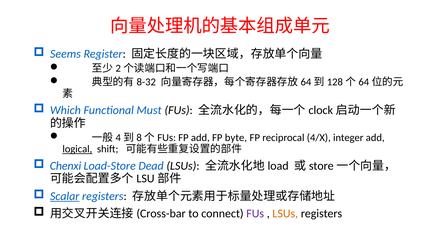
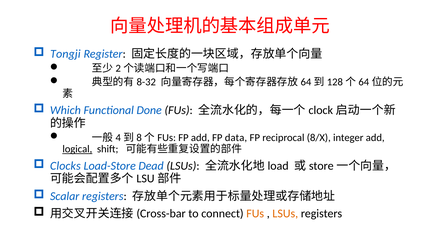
Seems: Seems -> Tongji
Must: Must -> Done
byte: byte -> data
4/X: 4/X -> 8/X
Chenxi: Chenxi -> Clocks
Scalar underline: present -> none
FUs at (255, 213) colour: purple -> orange
